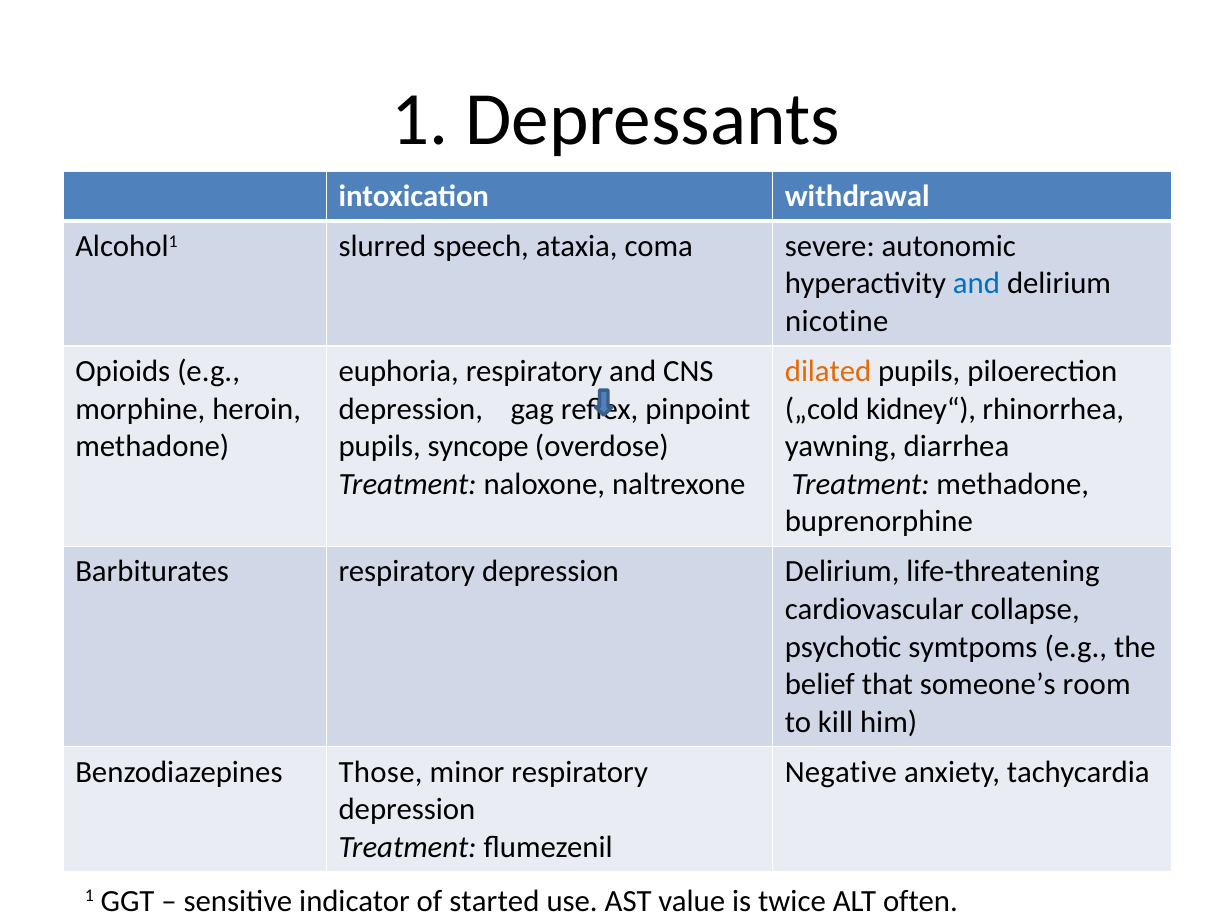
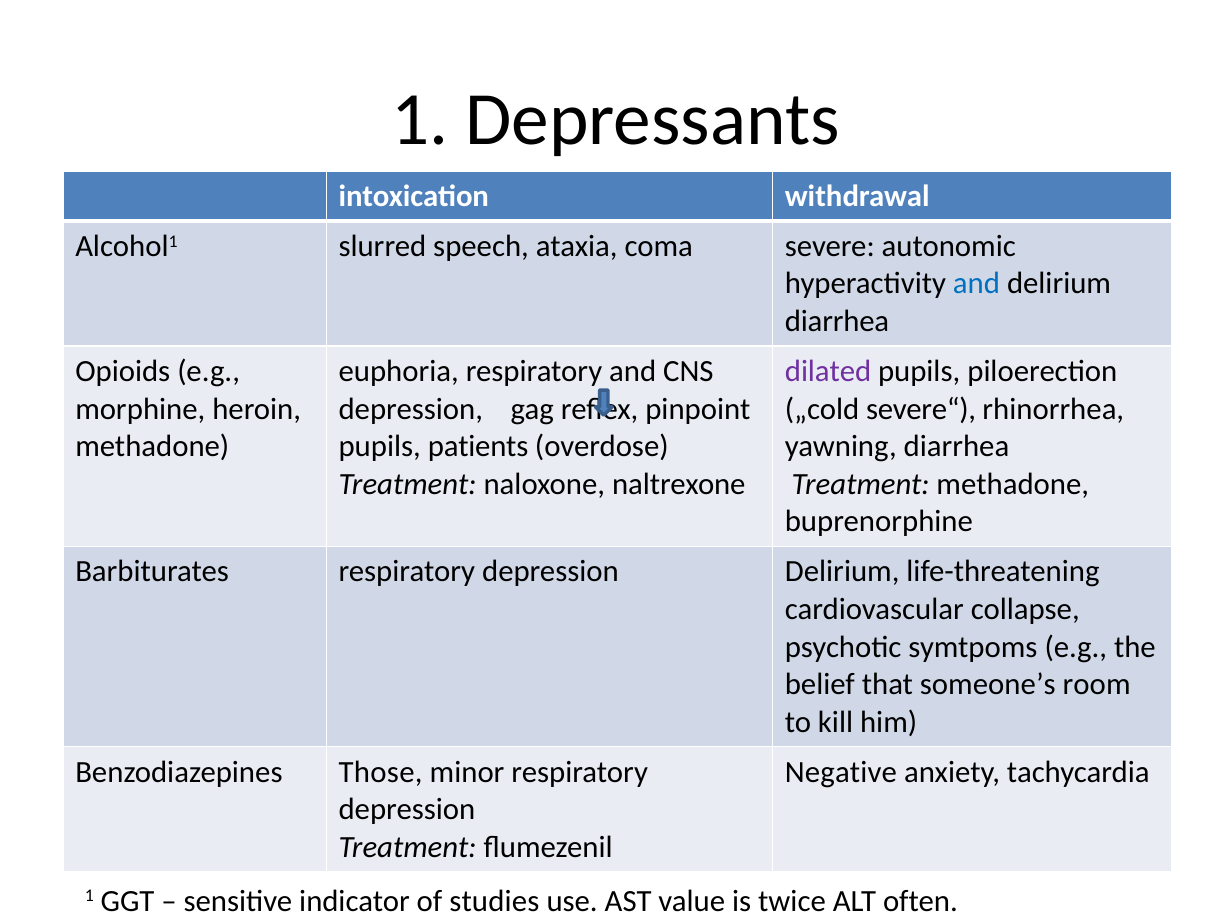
nicotine at (837, 321): nicotine -> diarrhea
dilated colour: orange -> purple
kidney“: kidney“ -> severe“
syncope: syncope -> patients
started: started -> studies
